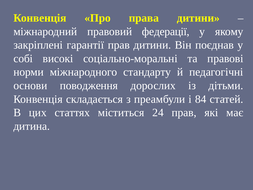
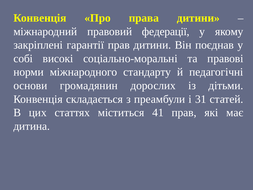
поводження: поводження -> громадянин
84: 84 -> 31
24: 24 -> 41
